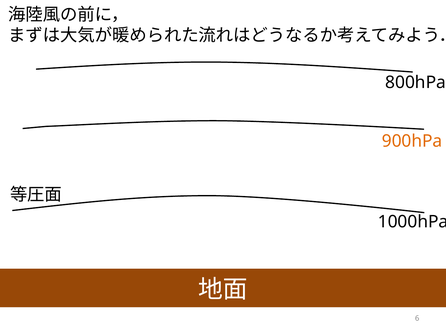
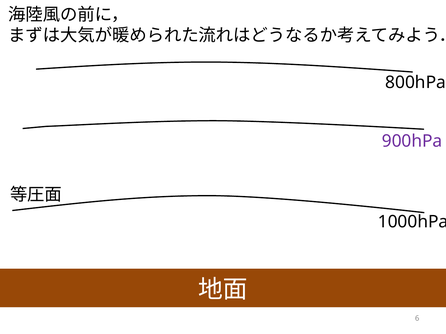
900hPa colour: orange -> purple
